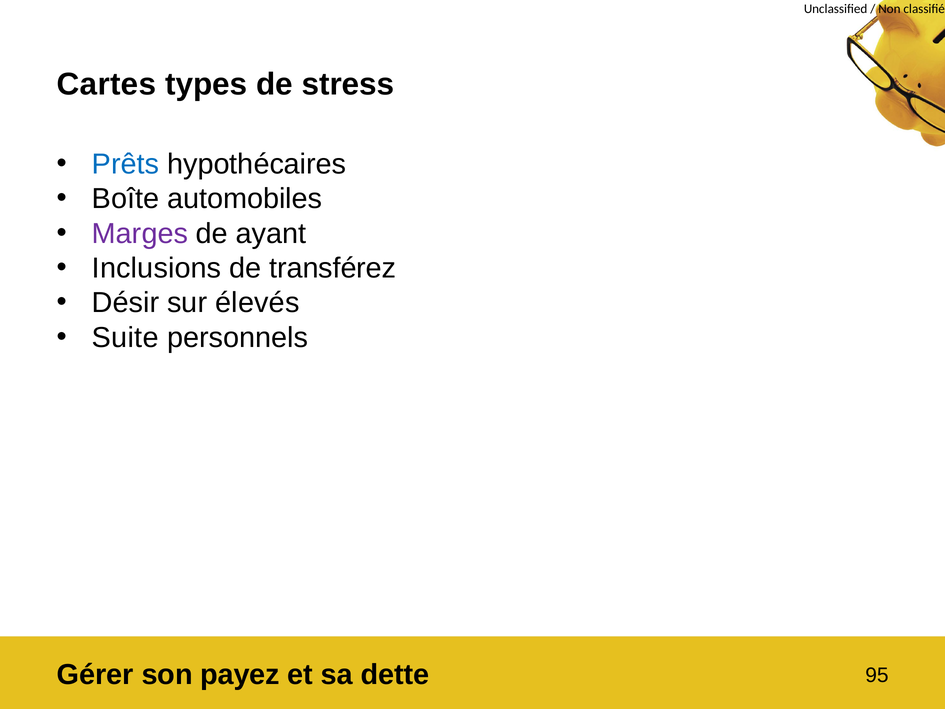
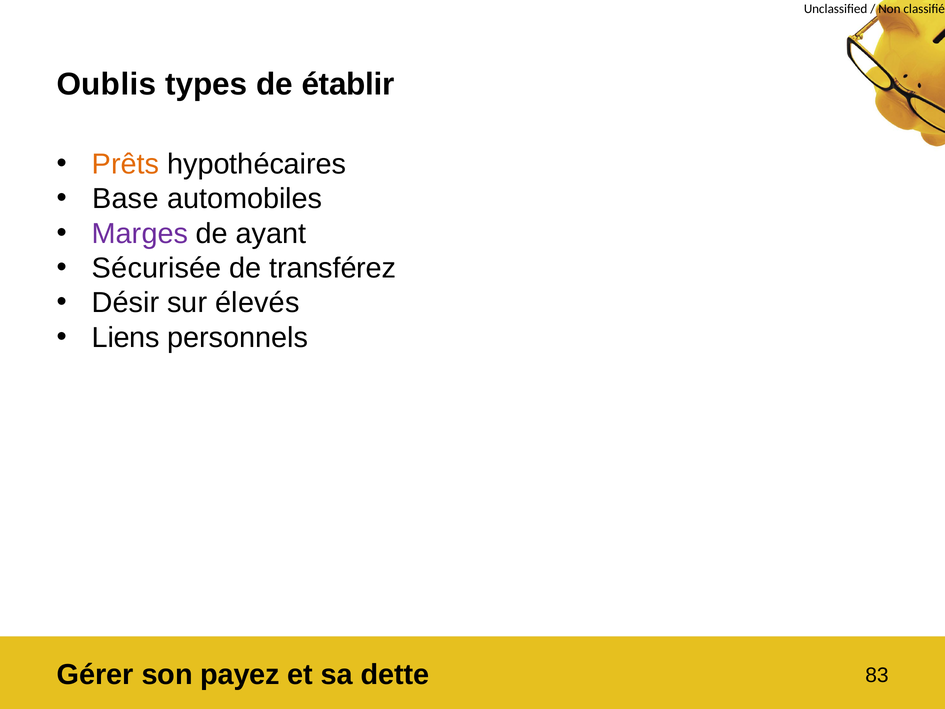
Cartes: Cartes -> Oublis
stress: stress -> établir
Prêts colour: blue -> orange
Boîte: Boîte -> Base
Inclusions: Inclusions -> Sécurisée
Suite: Suite -> Liens
95: 95 -> 83
